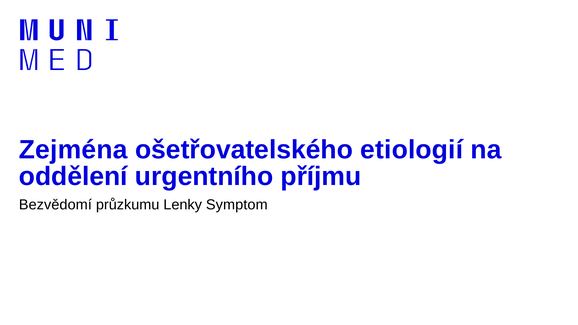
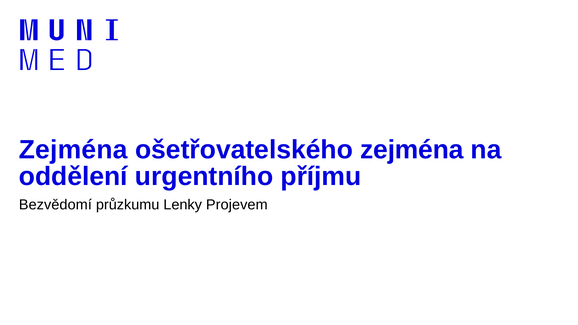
ošetřovatelského etiologií: etiologií -> zejména
Symptom: Symptom -> Projevem
